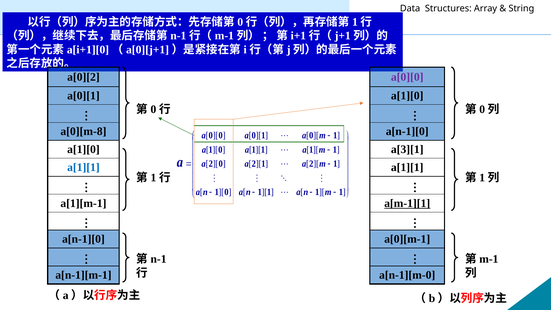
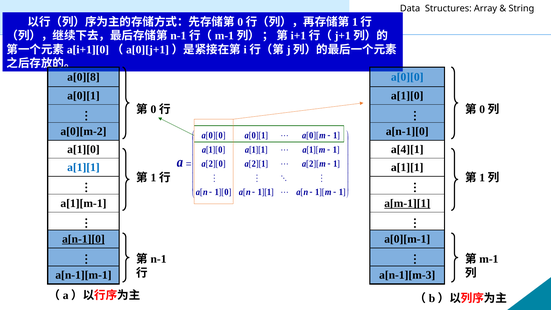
a[0][2: a[0][2 -> a[0][8
a[0][0 colour: purple -> blue
a[0][m-8: a[0][m-8 -> a[0][m-2
a[3][1: a[3][1 -> a[4][1
a[n-1][0 at (83, 239) underline: none -> present
a[n-1][m-0: a[n-1][m-0 -> a[n-1][m-3
